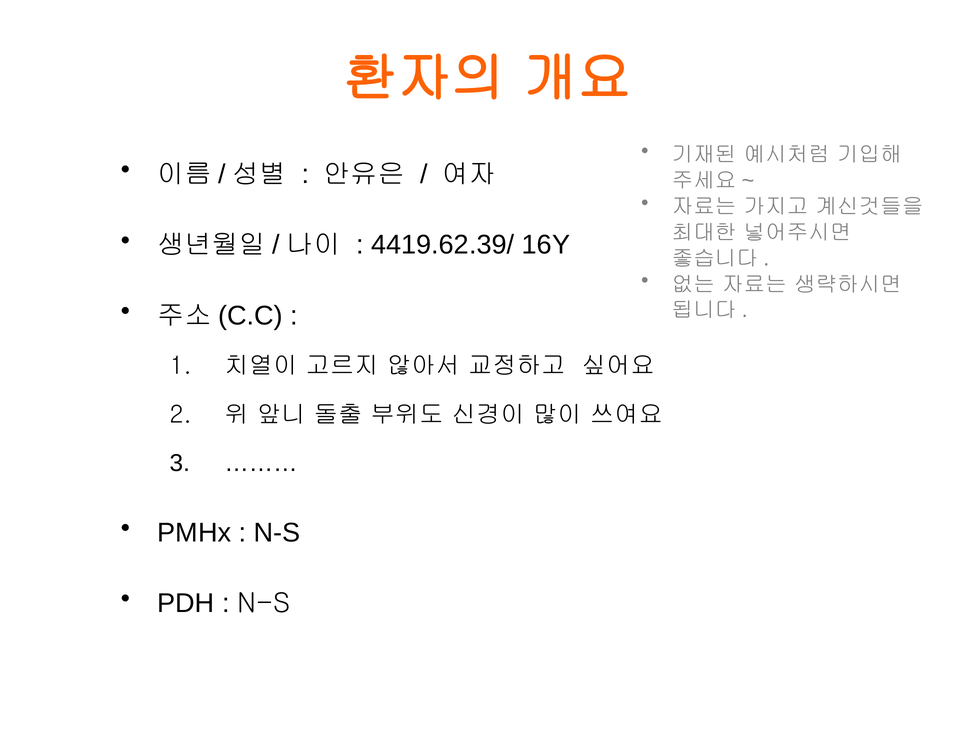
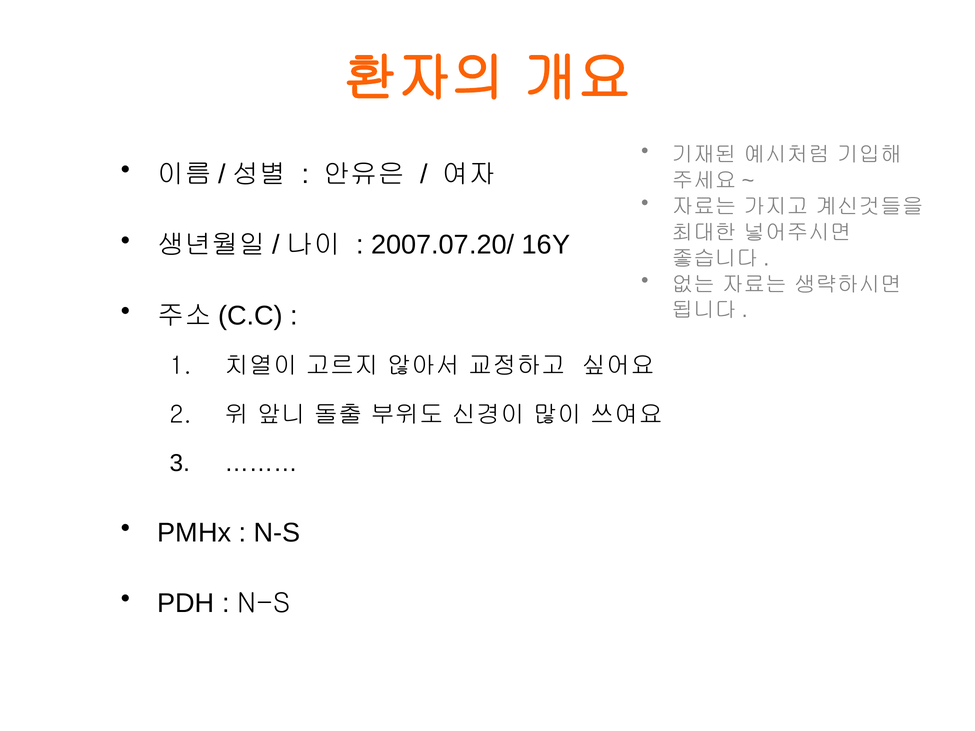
4419.62.39/: 4419.62.39/ -> 2007.07.20/
